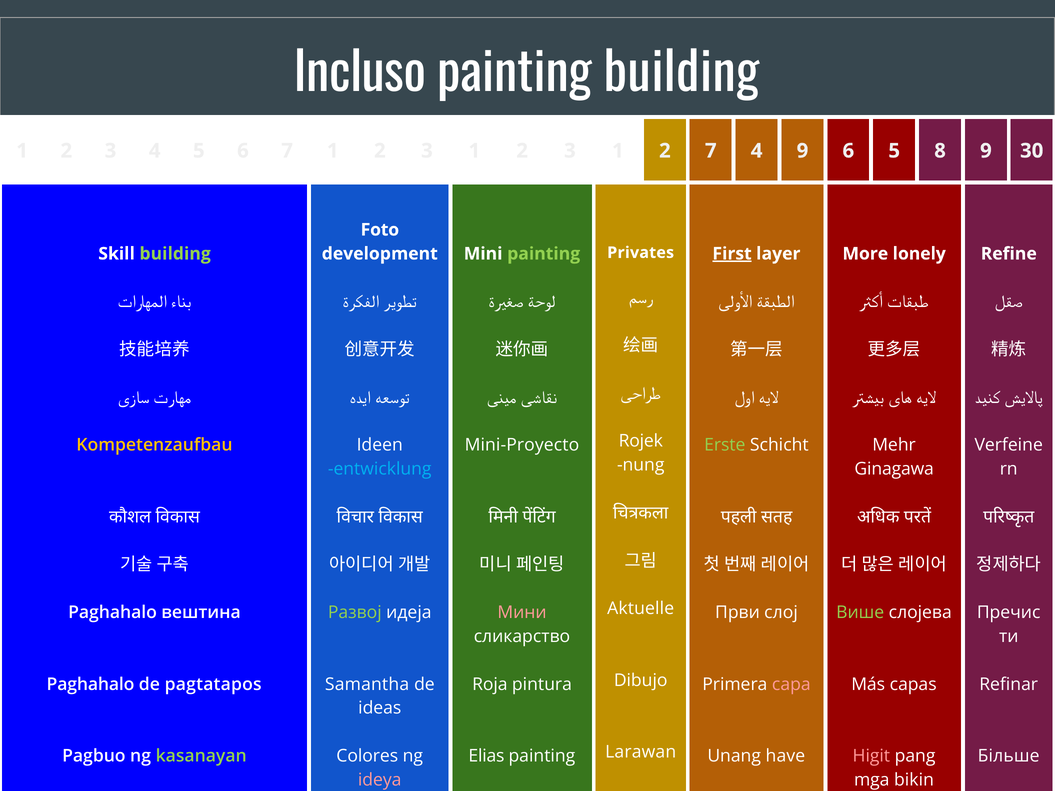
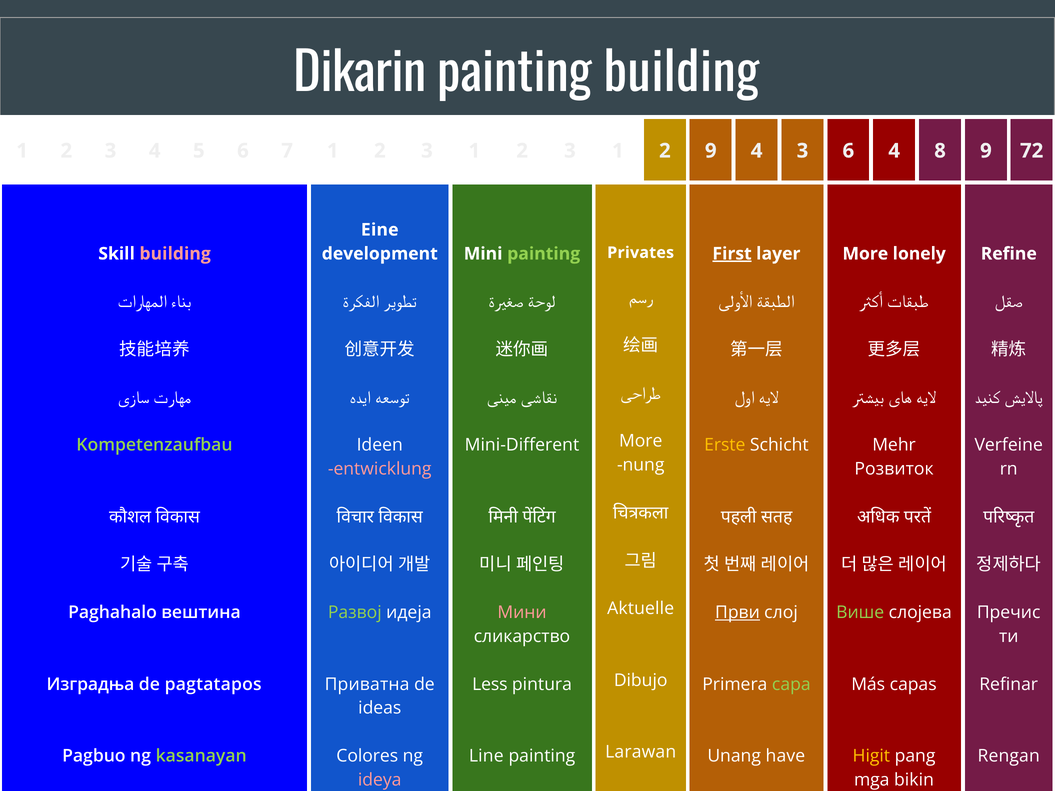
Incluso: Incluso -> Dikarin
2 7: 7 -> 9
4 9: 9 -> 3
6 5: 5 -> 4
30: 30 -> 72
Foto: Foto -> Eine
building at (175, 254) colour: light green -> pink
Rojek at (641, 441): Rojek -> More
Kompetenzaufbau colour: yellow -> light green
Mini-Proyecto: Mini-Proyecto -> Mini-Different
Erste colour: light green -> yellow
entwicklung colour: light blue -> pink
Ginagawa at (894, 469): Ginagawa -> Розвиток
Први underline: none -> present
Paghahalo at (91, 684): Paghahalo -> Изградња
Samantha: Samantha -> Приватна
Roja: Roja -> Less
capa colour: pink -> light green
Elias: Elias -> Line
Higit colour: pink -> yellow
Більше at (1009, 756): Більше -> Rengan
